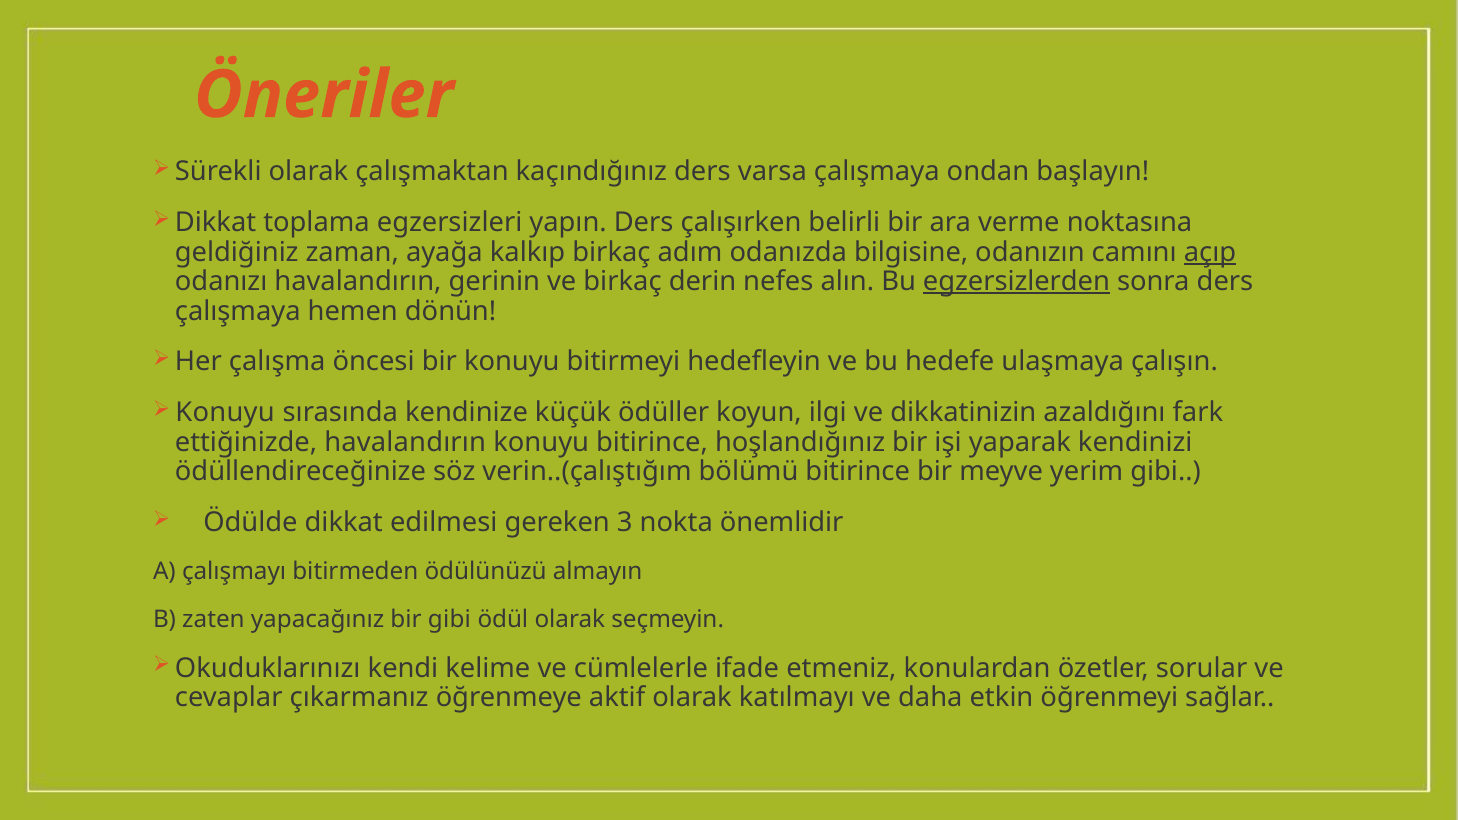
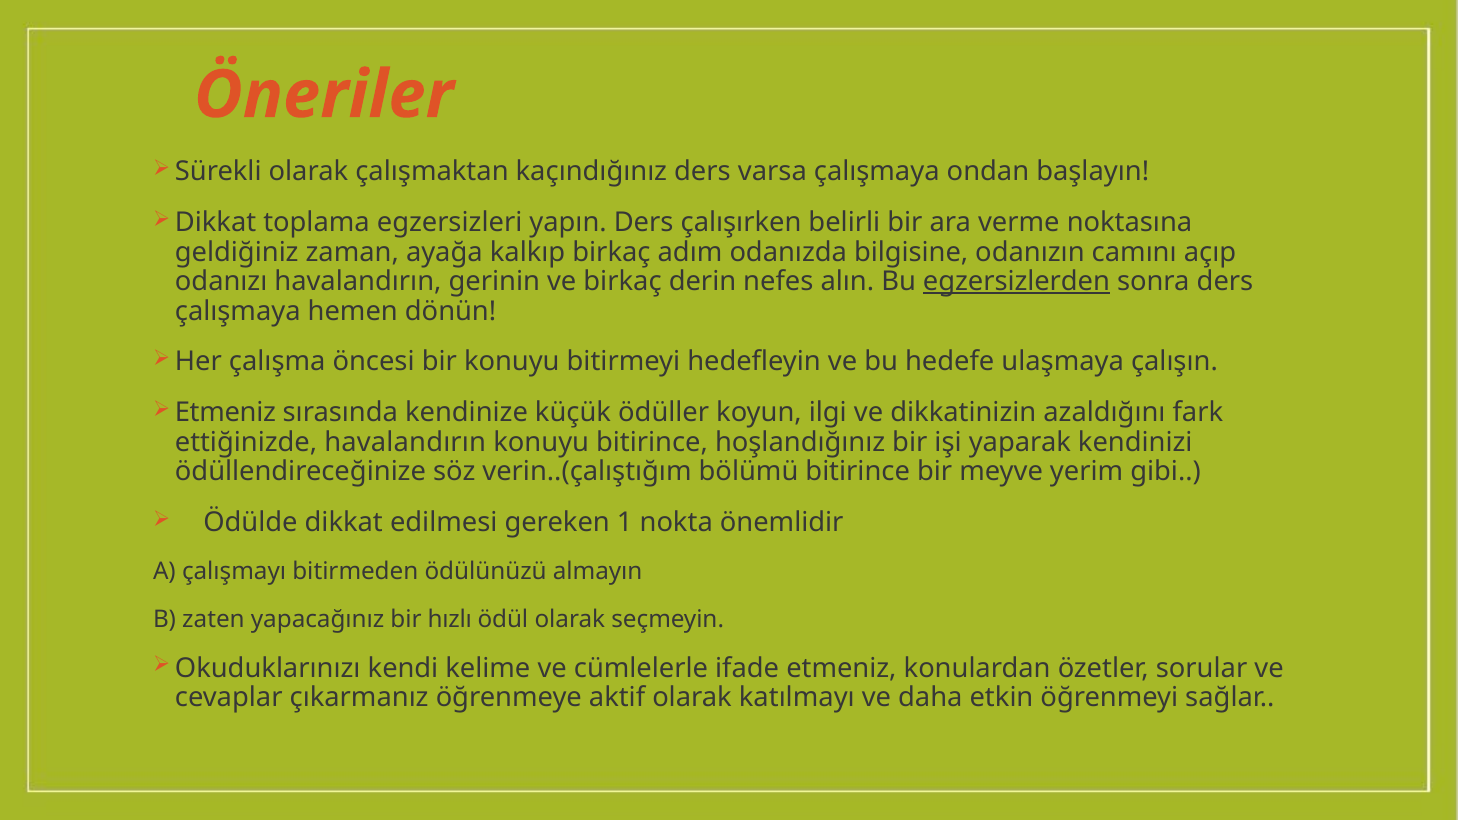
açıp underline: present -> none
Konuyu at (225, 413): Konuyu -> Etmeniz
3: 3 -> 1
bir gibi: gibi -> hızlı
